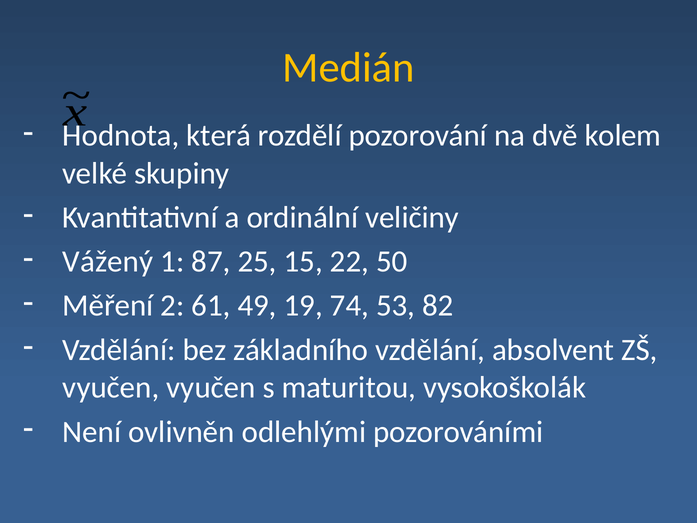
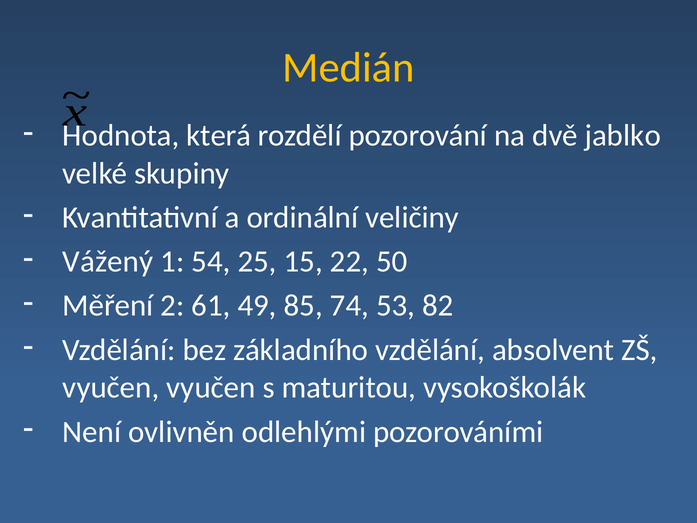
kolem: kolem -> jablko
87: 87 -> 54
19: 19 -> 85
